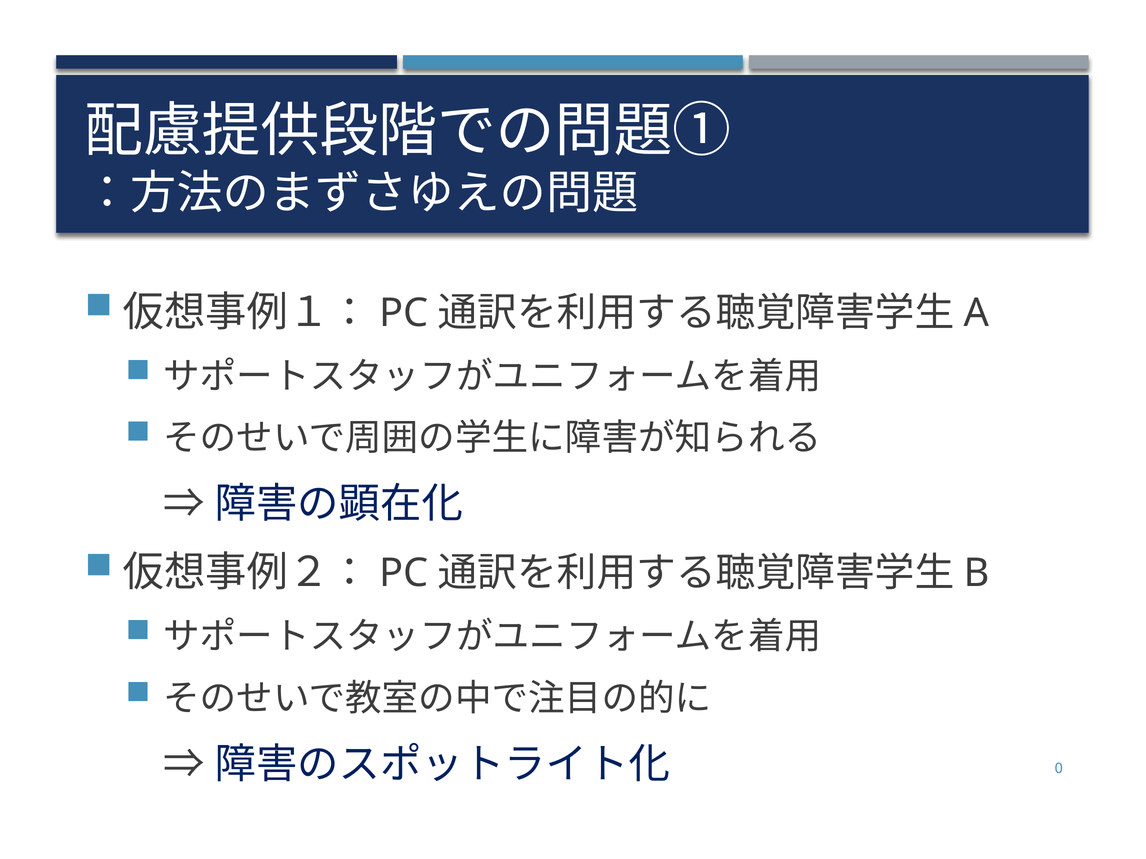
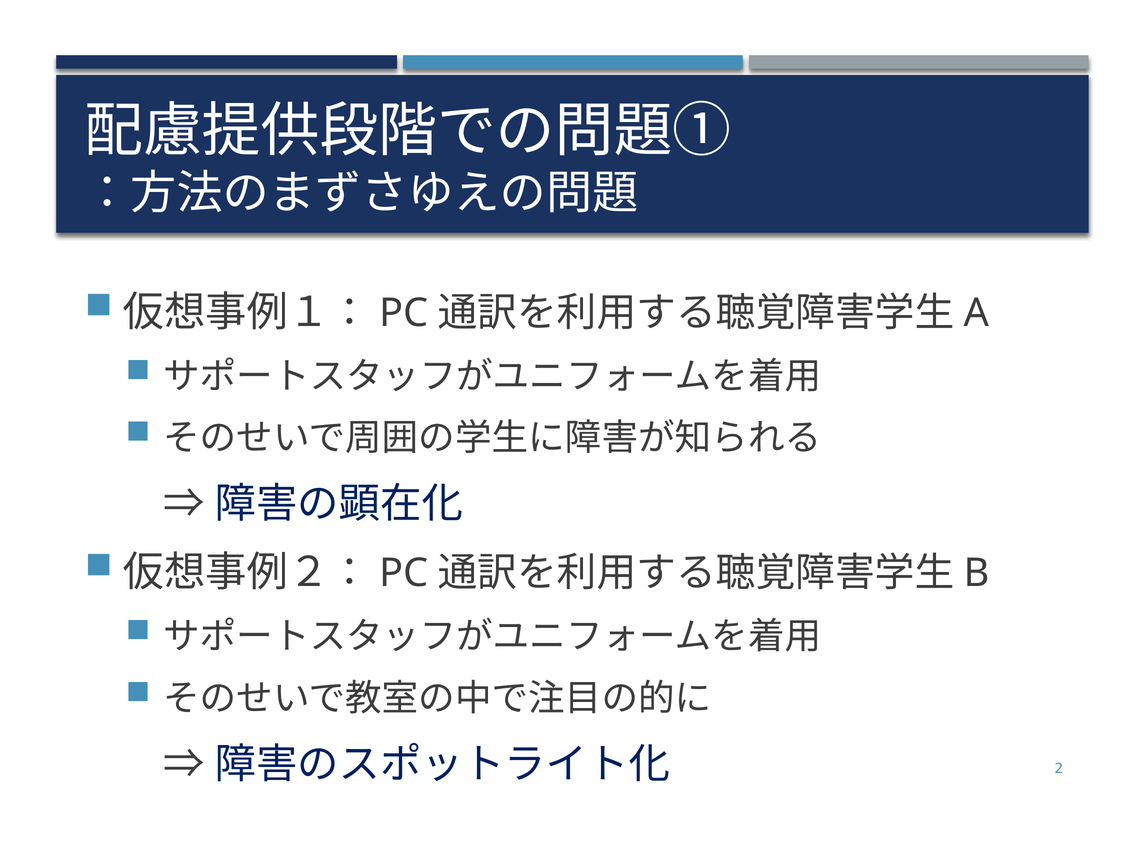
0: 0 -> 2
